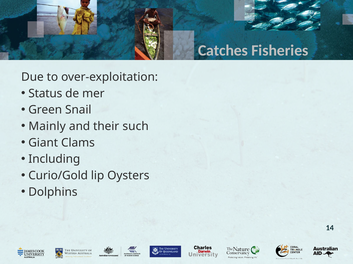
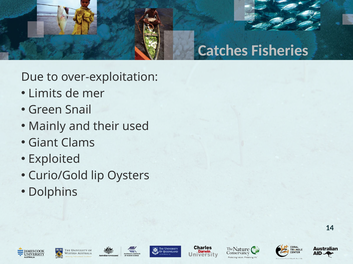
Status: Status -> Limits
such: such -> used
Including: Including -> Exploited
